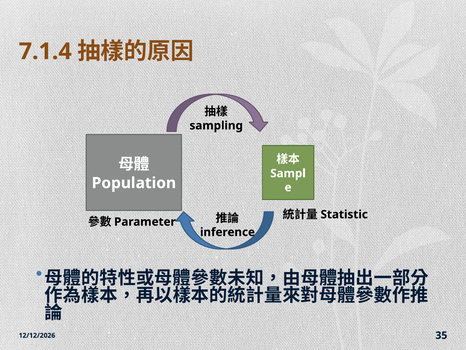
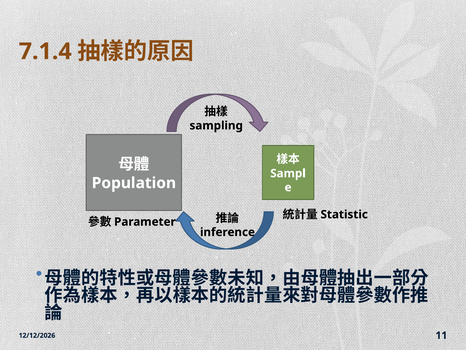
35: 35 -> 11
